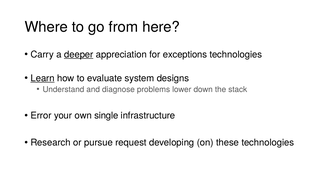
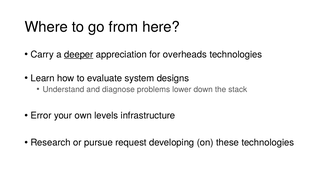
exceptions: exceptions -> overheads
Learn underline: present -> none
single: single -> levels
